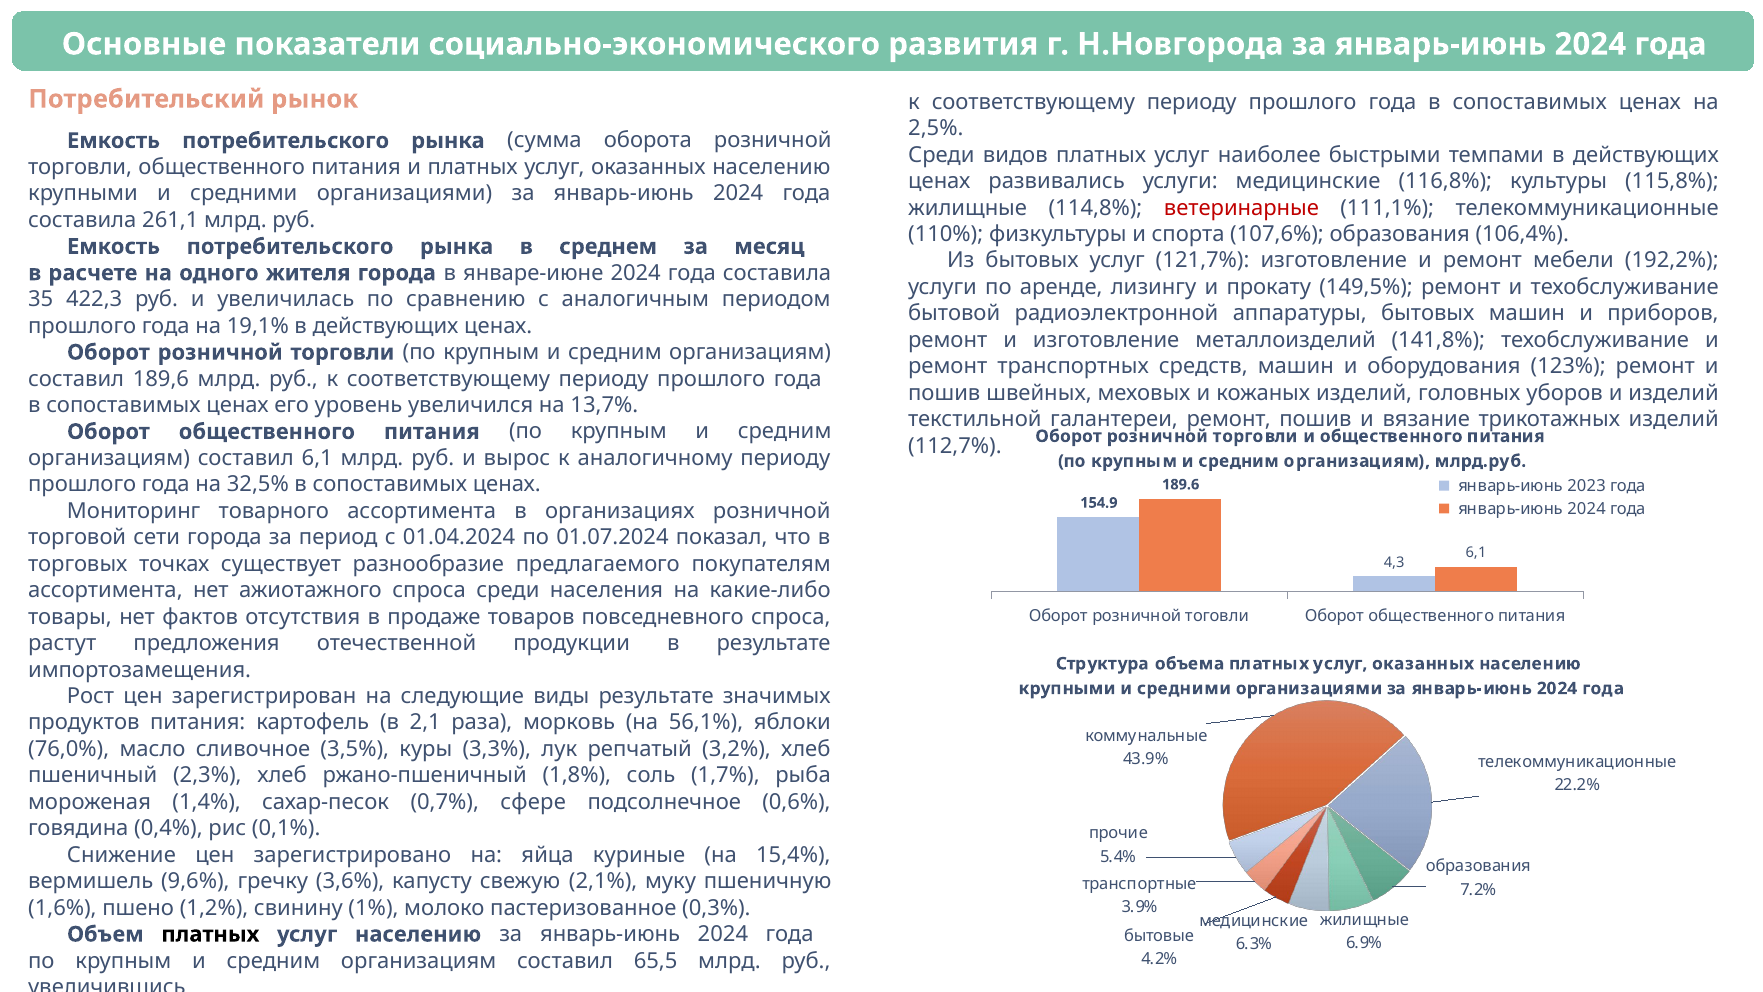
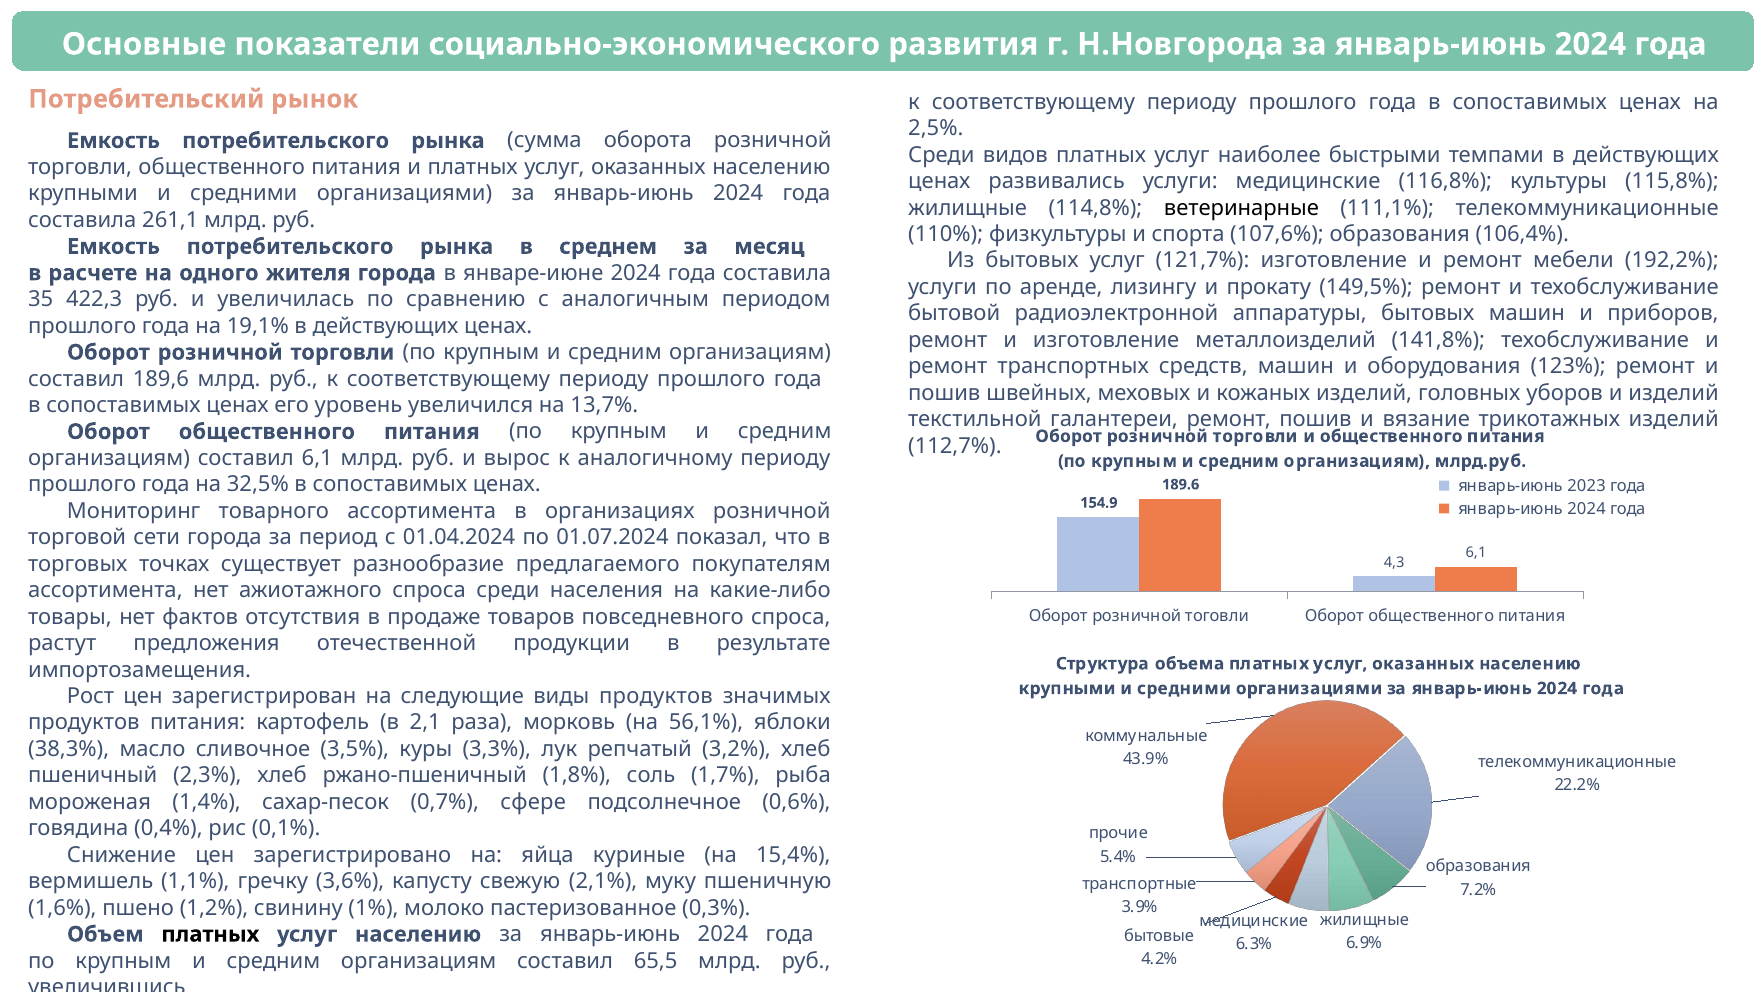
ветеринарные colour: red -> black
виды результате: результате -> продуктов
76,0%: 76,0% -> 38,3%
9,6%: 9,6% -> 1,1%
